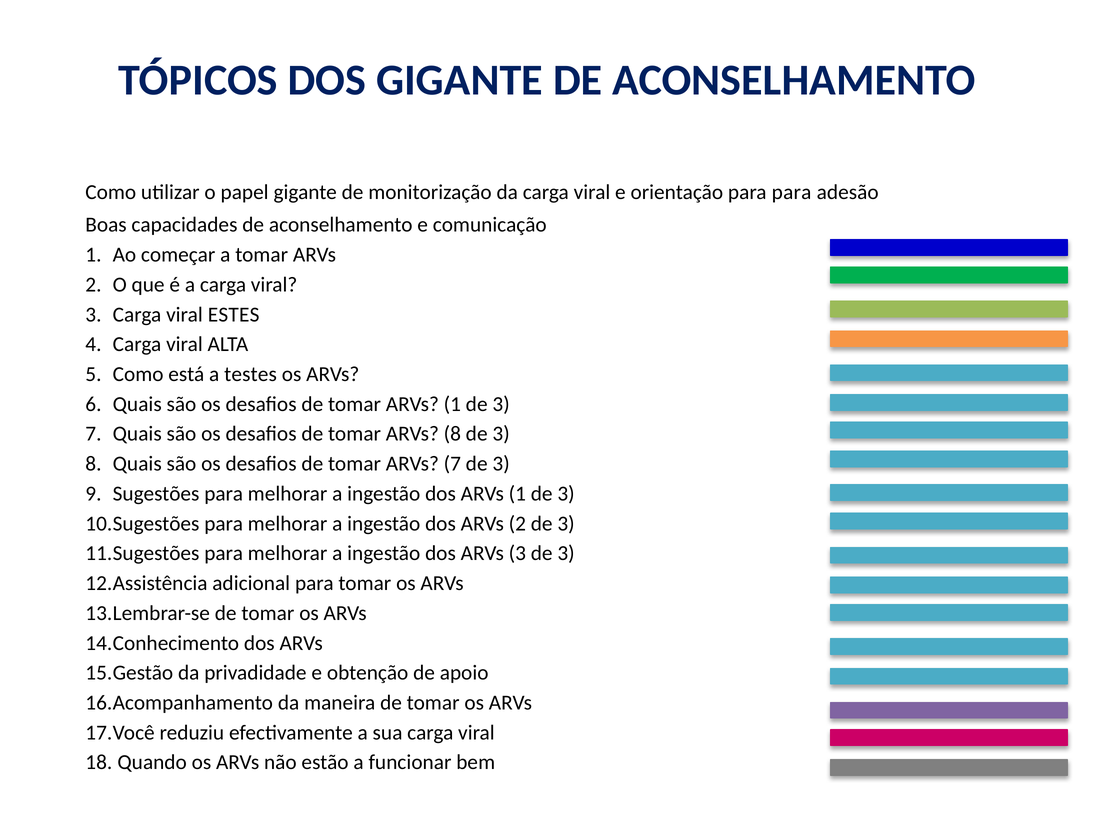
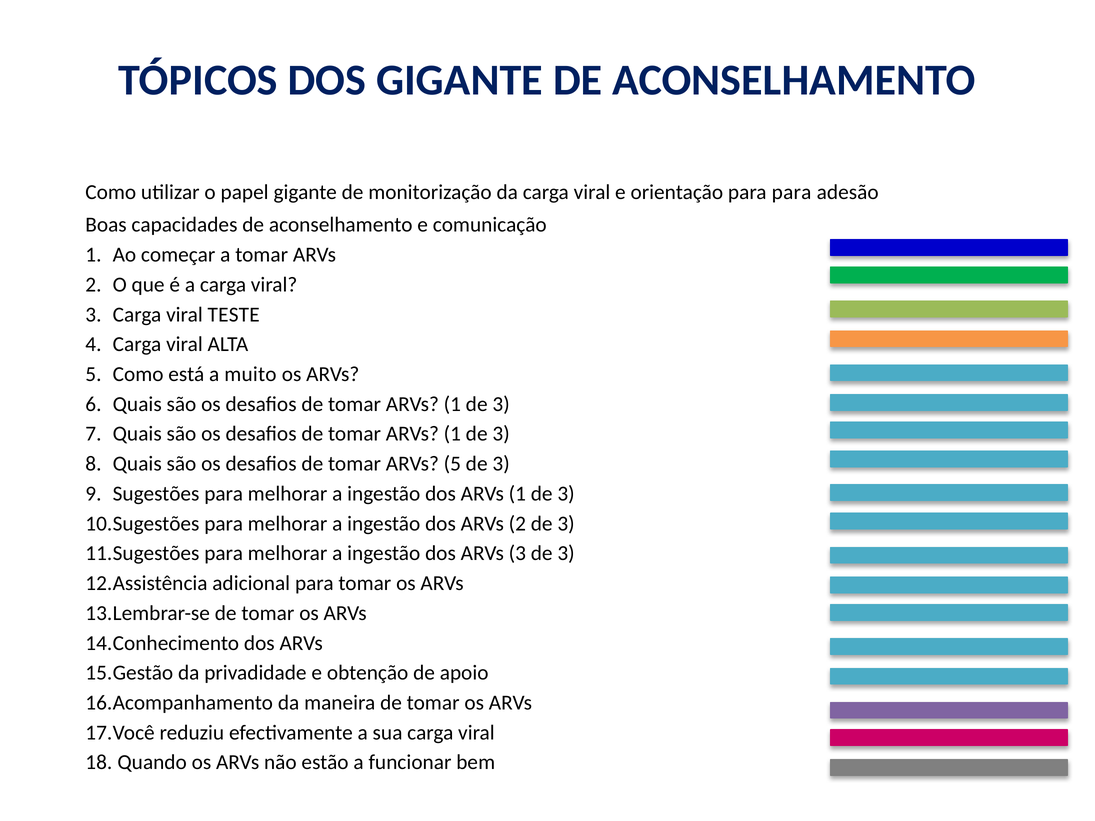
ESTES: ESTES -> TESTE
testes: testes -> muito
8 at (452, 434): 8 -> 1
ARVs 7: 7 -> 5
